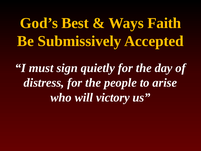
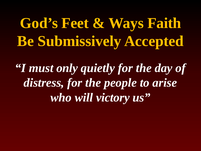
Best: Best -> Feet
sign: sign -> only
